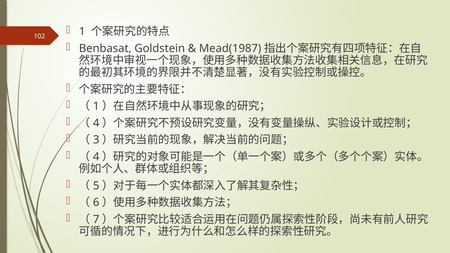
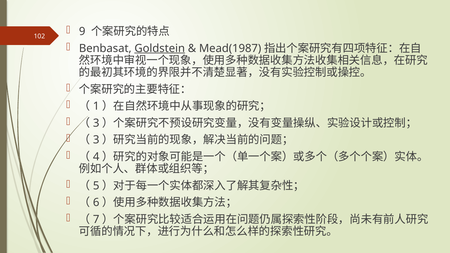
1 at (82, 31): 1 -> 9
Goldstein underline: none -> present
4 at (96, 123): 4 -> 3
